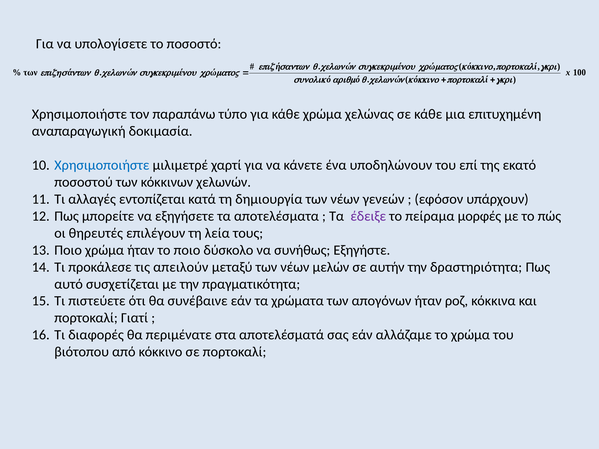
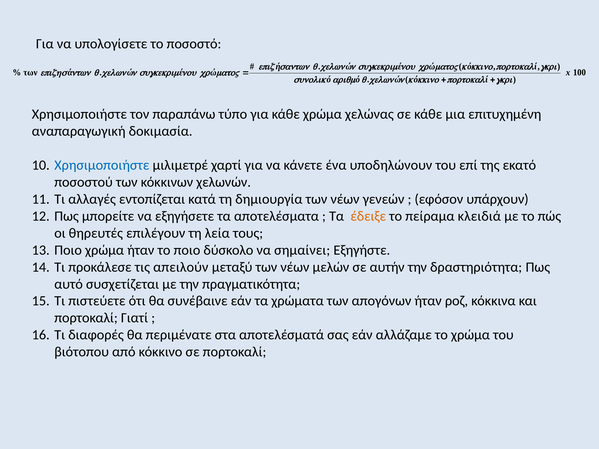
έδειξε colour: purple -> orange
μορφές: μορφές -> κλειδιά
συνήθως: συνήθως -> σημαίνει
